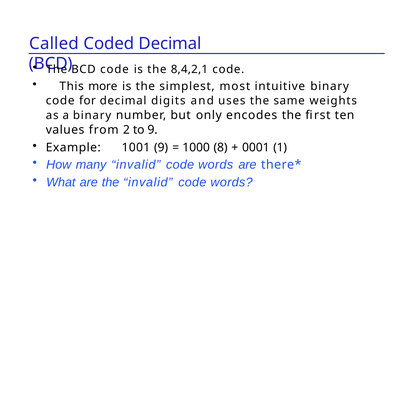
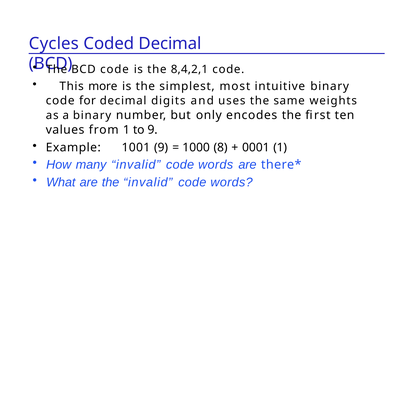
Called: Called -> Cycles
from 2: 2 -> 1
